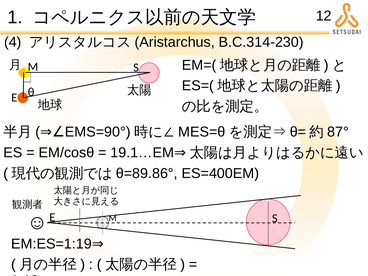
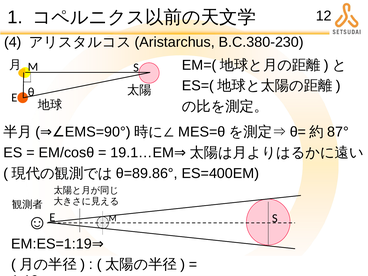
B.C.314-230: B.C.314-230 -> B.C.380-230
